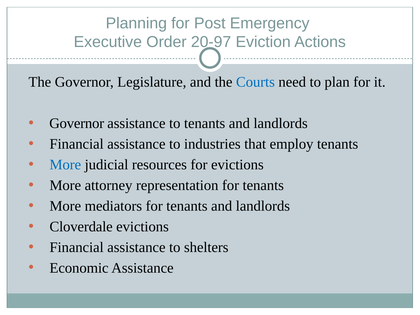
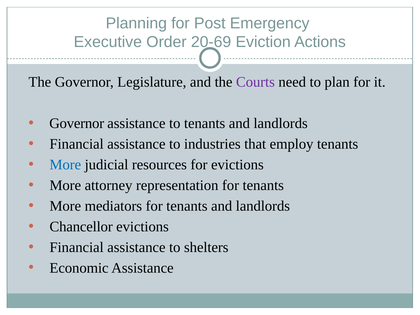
20-97: 20-97 -> 20-69
Courts colour: blue -> purple
Cloverdale: Cloverdale -> Chancellor
